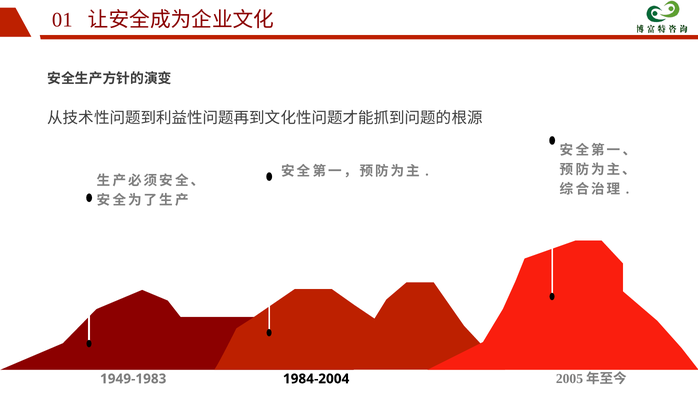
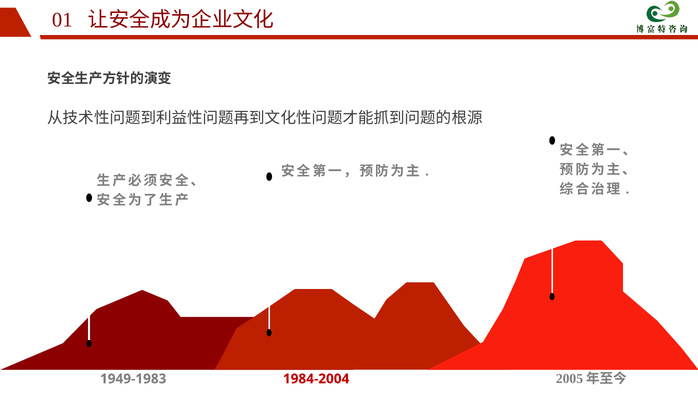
1984-2004 colour: black -> red
